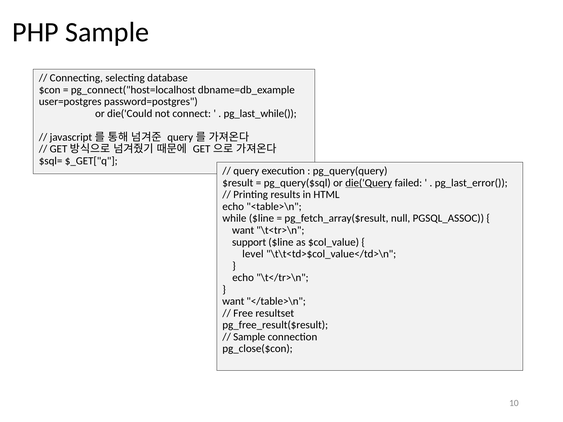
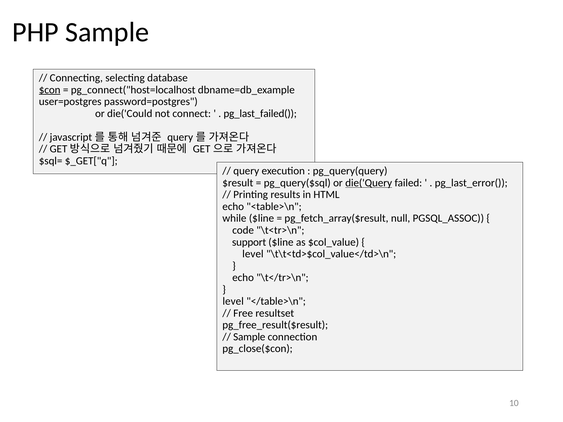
$con underline: none -> present
pg_last_while(: pg_last_while( -> pg_last_failed(
want at (243, 230): want -> code
want at (233, 301): want -> level
